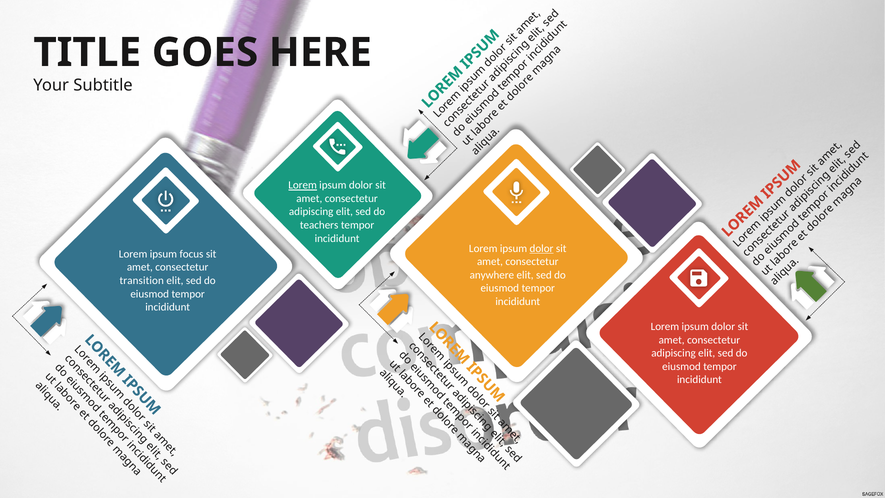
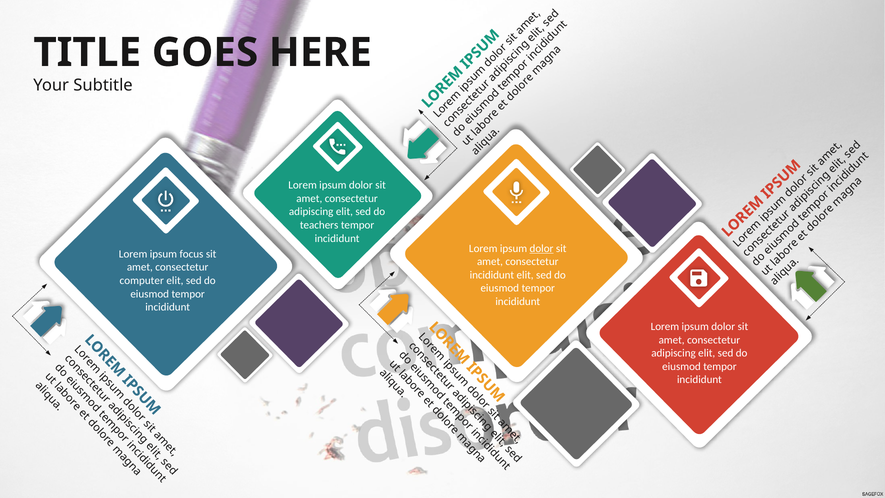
Lorem at (303, 185) underline: present -> none
anywhere at (492, 275): anywhere -> incididunt
transition: transition -> computer
